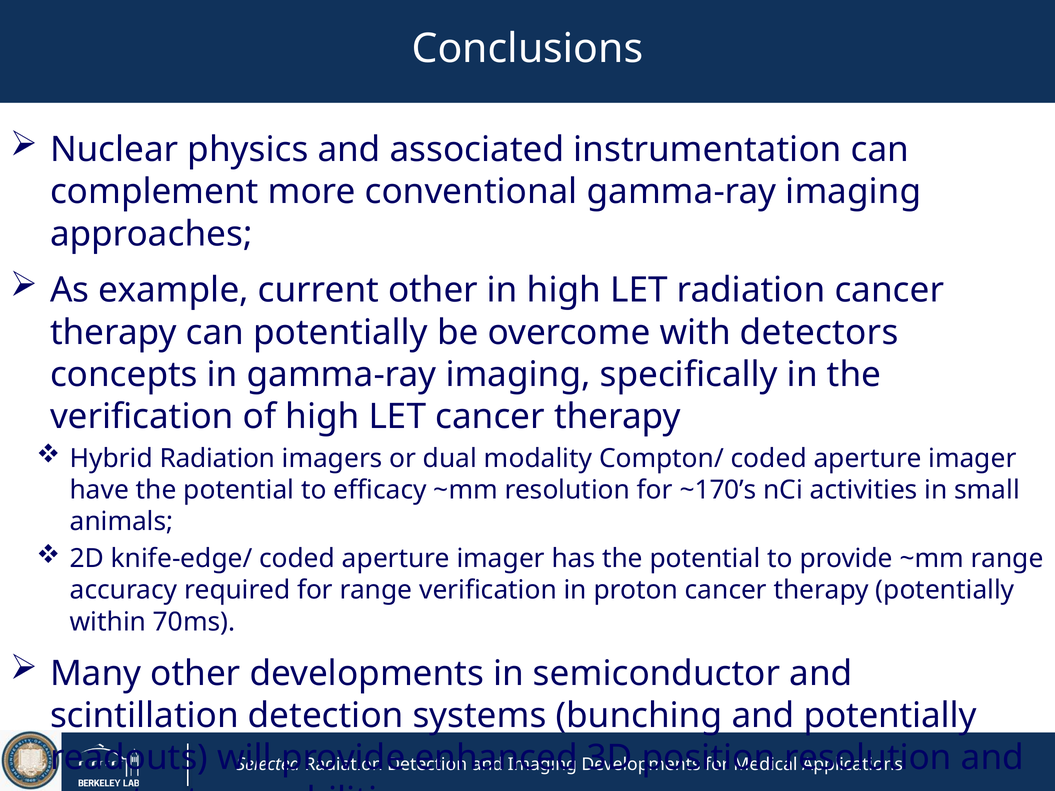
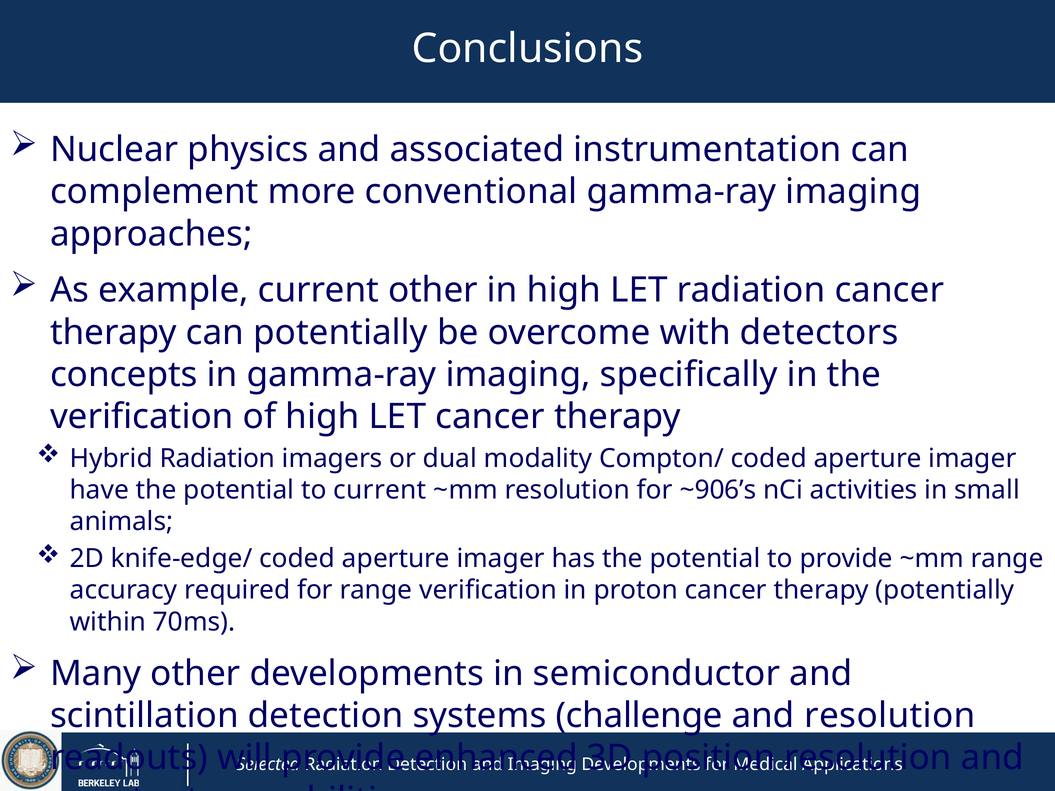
to efficacy: efficacy -> current
~170’s: ~170’s -> ~906’s
bunching: bunching -> challenge
and potentially: potentially -> resolution
